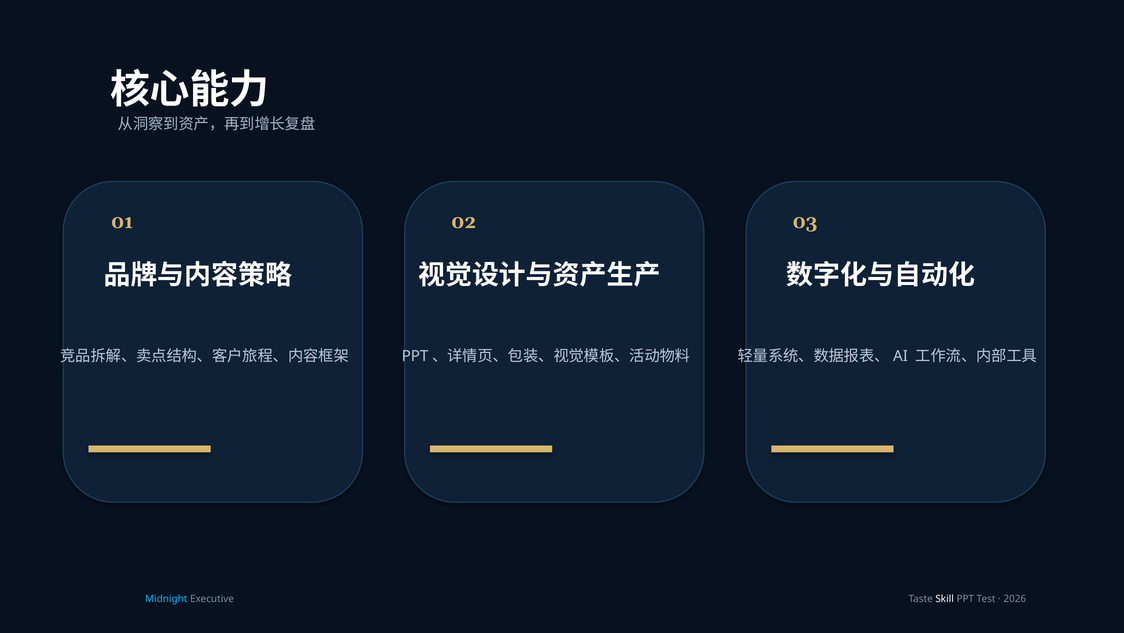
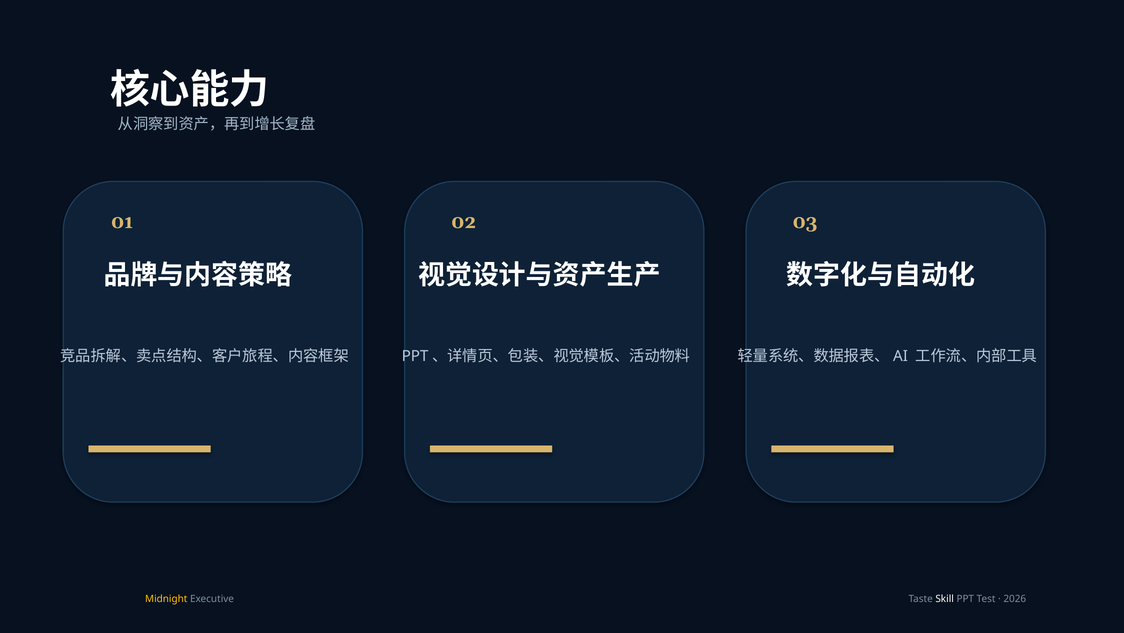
Midnight colour: light blue -> yellow
